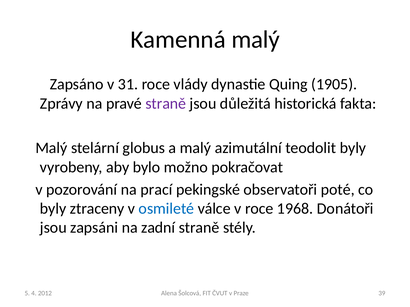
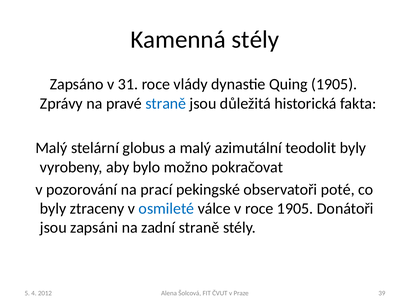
Kamenná malý: malý -> stély
straně at (166, 104) colour: purple -> blue
roce 1968: 1968 -> 1905
